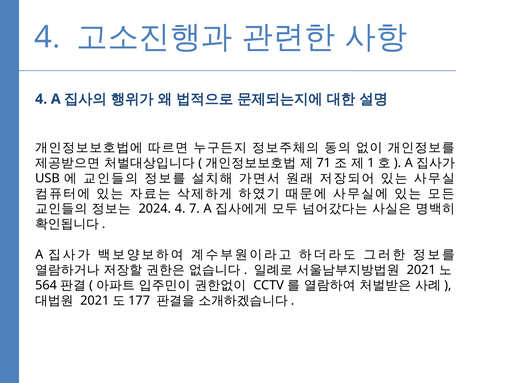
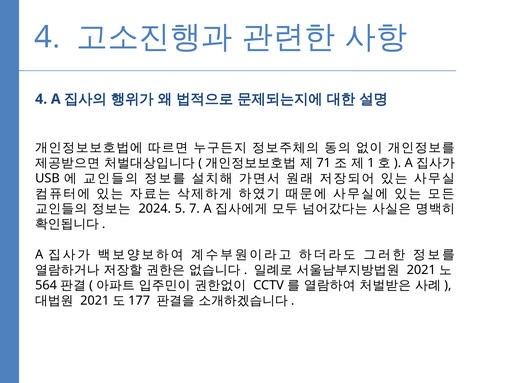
2024 4: 4 -> 5
